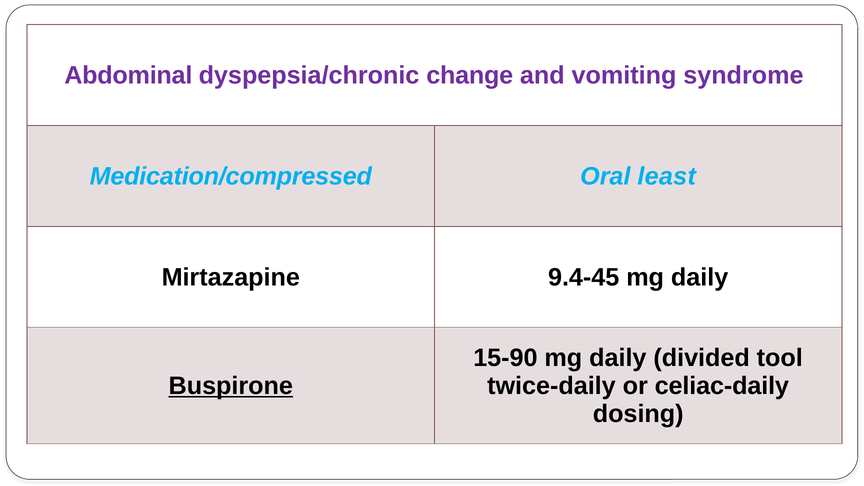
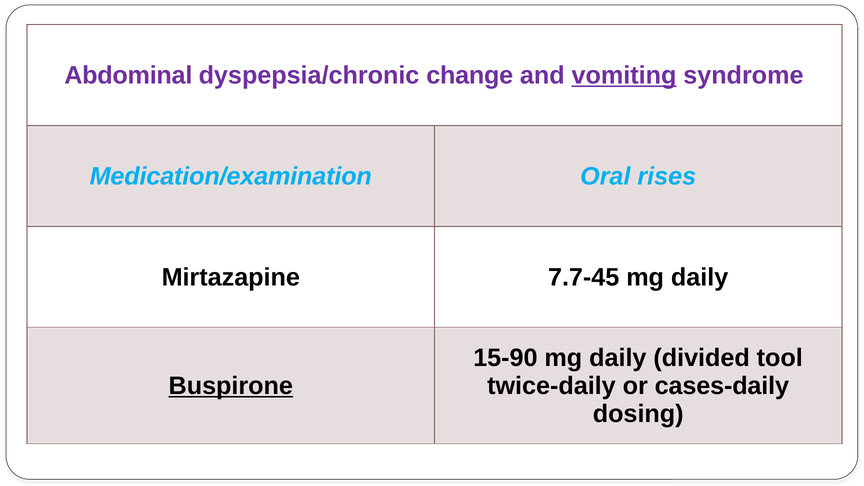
vomiting underline: none -> present
Medication/compressed: Medication/compressed -> Medication/examination
least: least -> rises
9.4-45: 9.4-45 -> 7.7-45
celiac-daily: celiac-daily -> cases-daily
